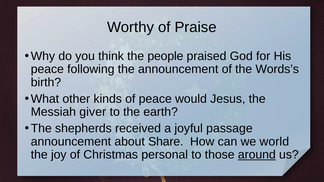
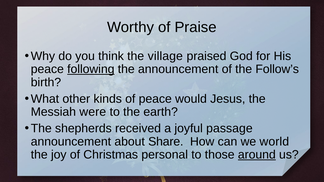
people: people -> village
following underline: none -> present
Words’s: Words’s -> Follow’s
giver: giver -> were
